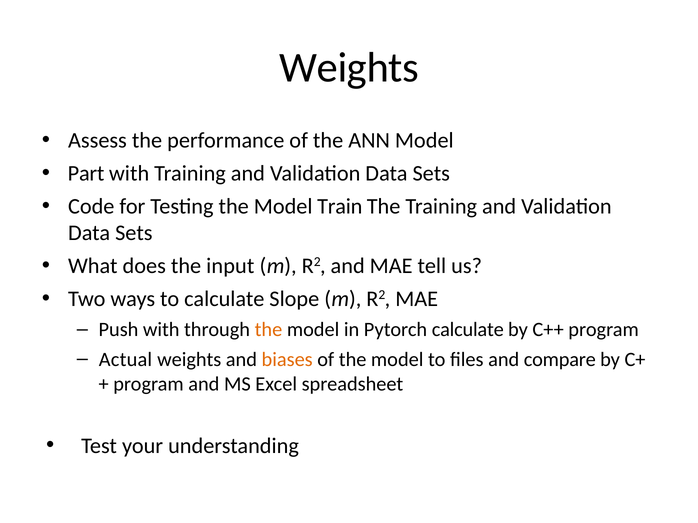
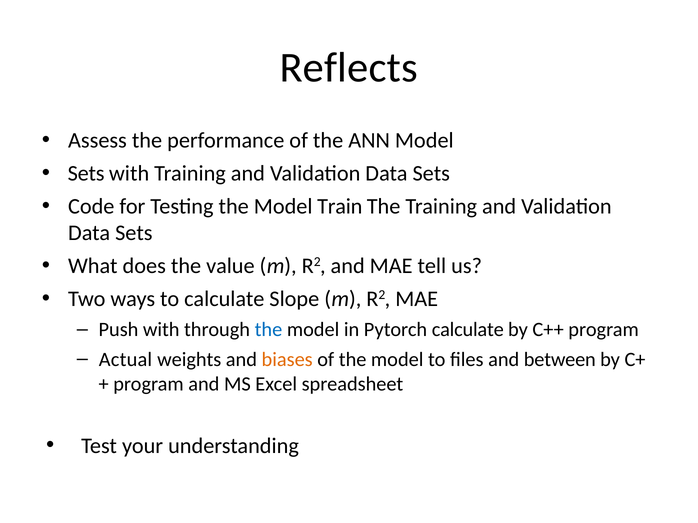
Weights at (349, 68): Weights -> Reflects
Part at (86, 174): Part -> Sets
input: input -> value
the at (268, 330) colour: orange -> blue
compare: compare -> between
